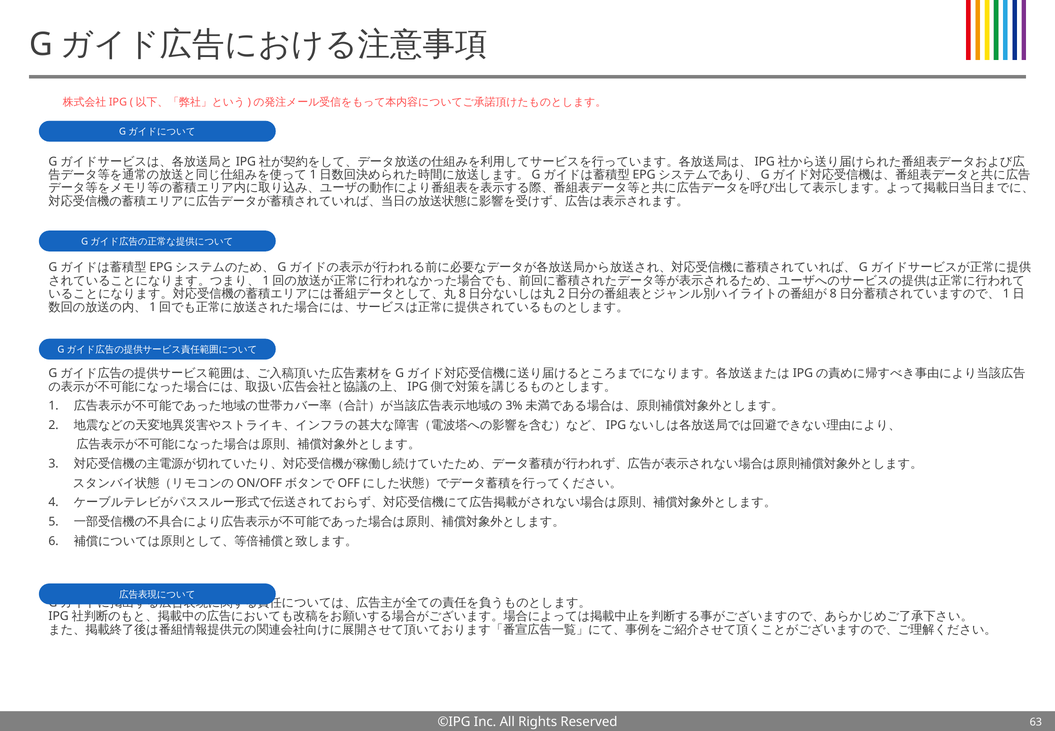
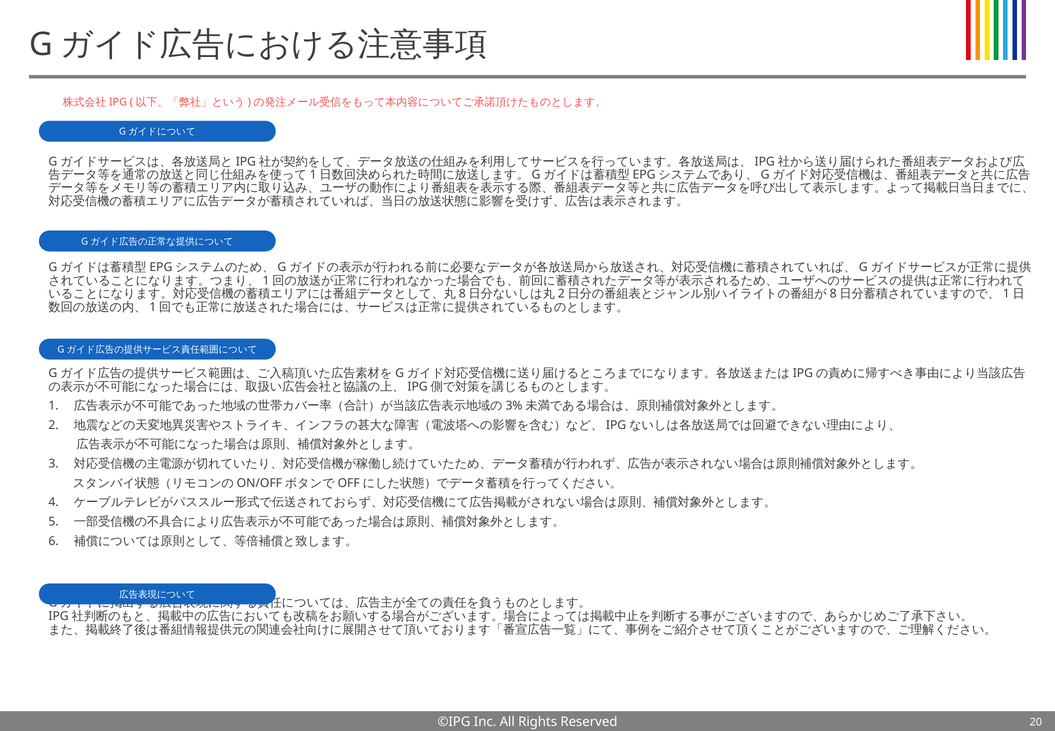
63: 63 -> 20
